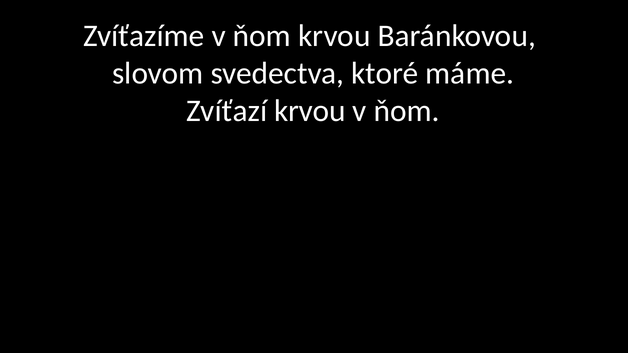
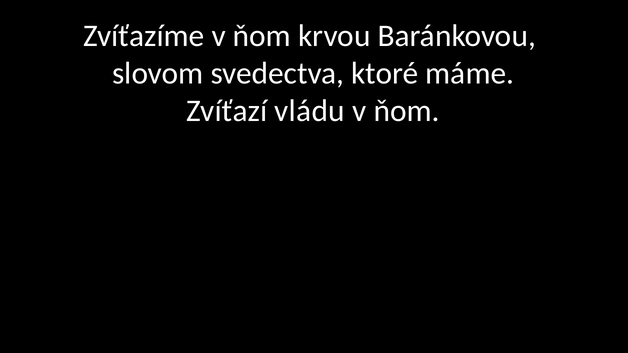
Zvíťazí krvou: krvou -> vládu
